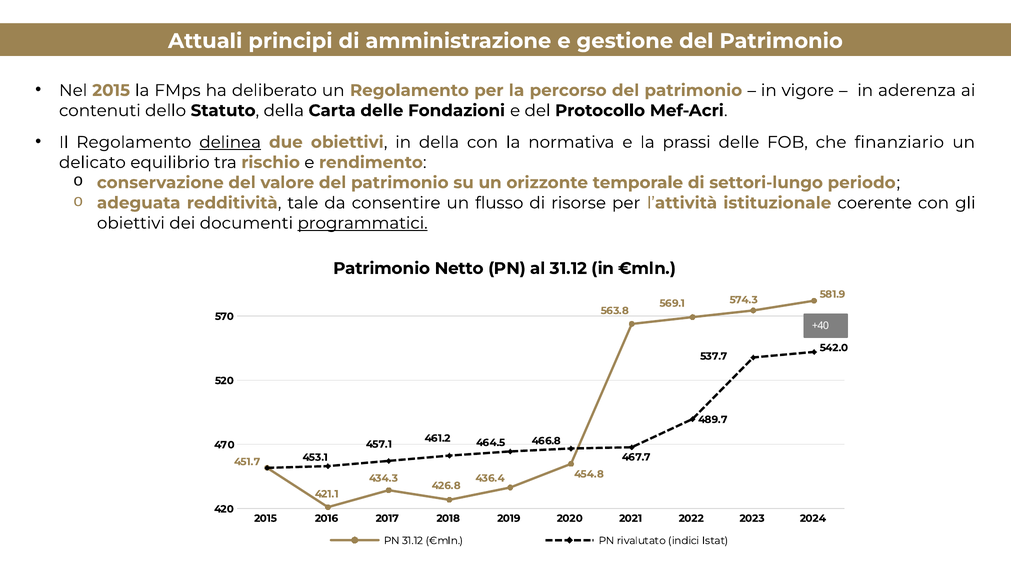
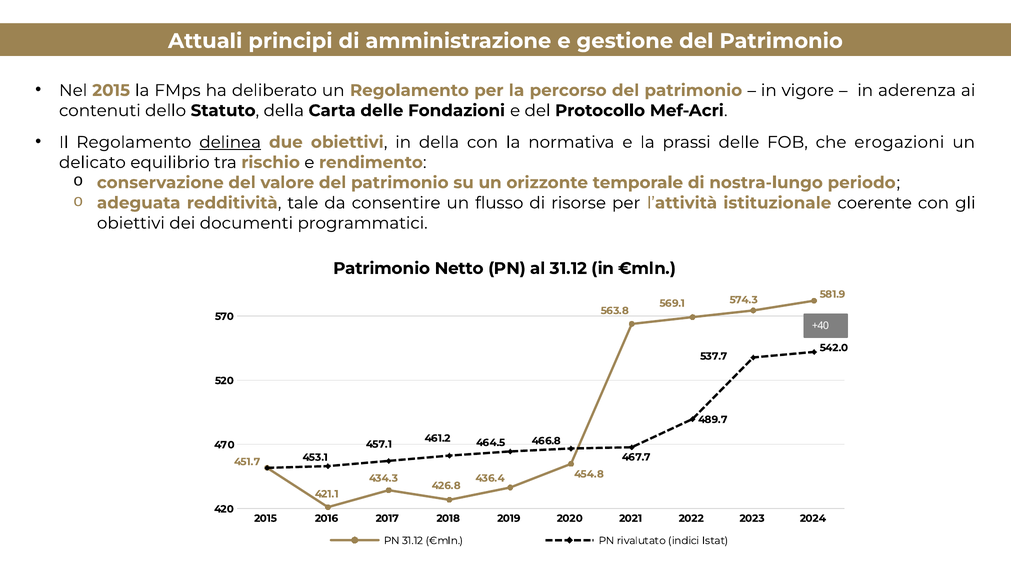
finanziario: finanziario -> erogazioni
settori-lungo: settori-lungo -> nostra-lungo
programmatici underline: present -> none
